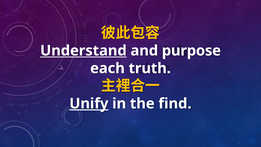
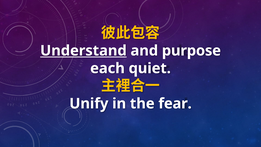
truth: truth -> quiet
Unify underline: present -> none
find: find -> fear
